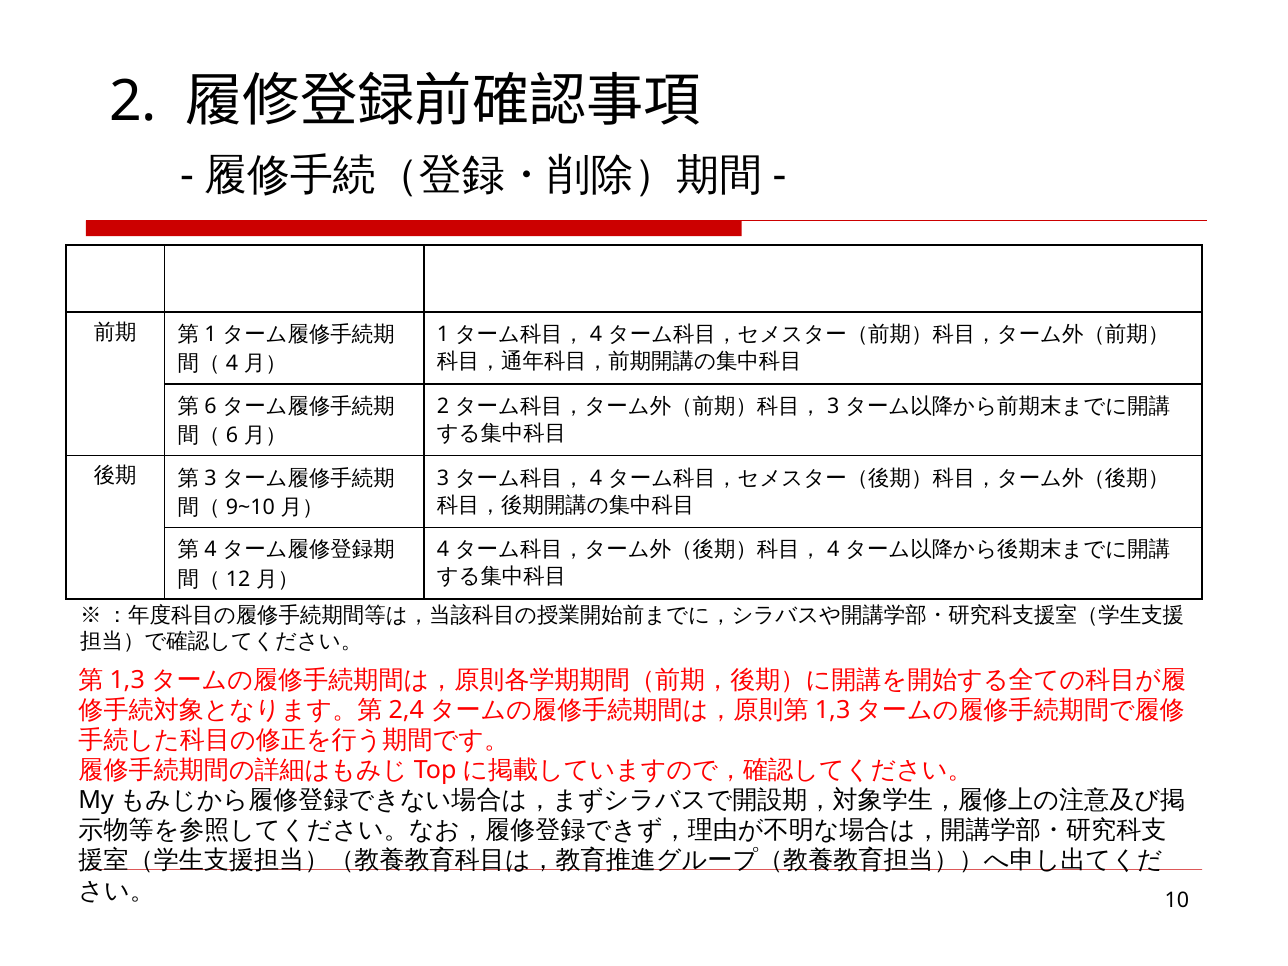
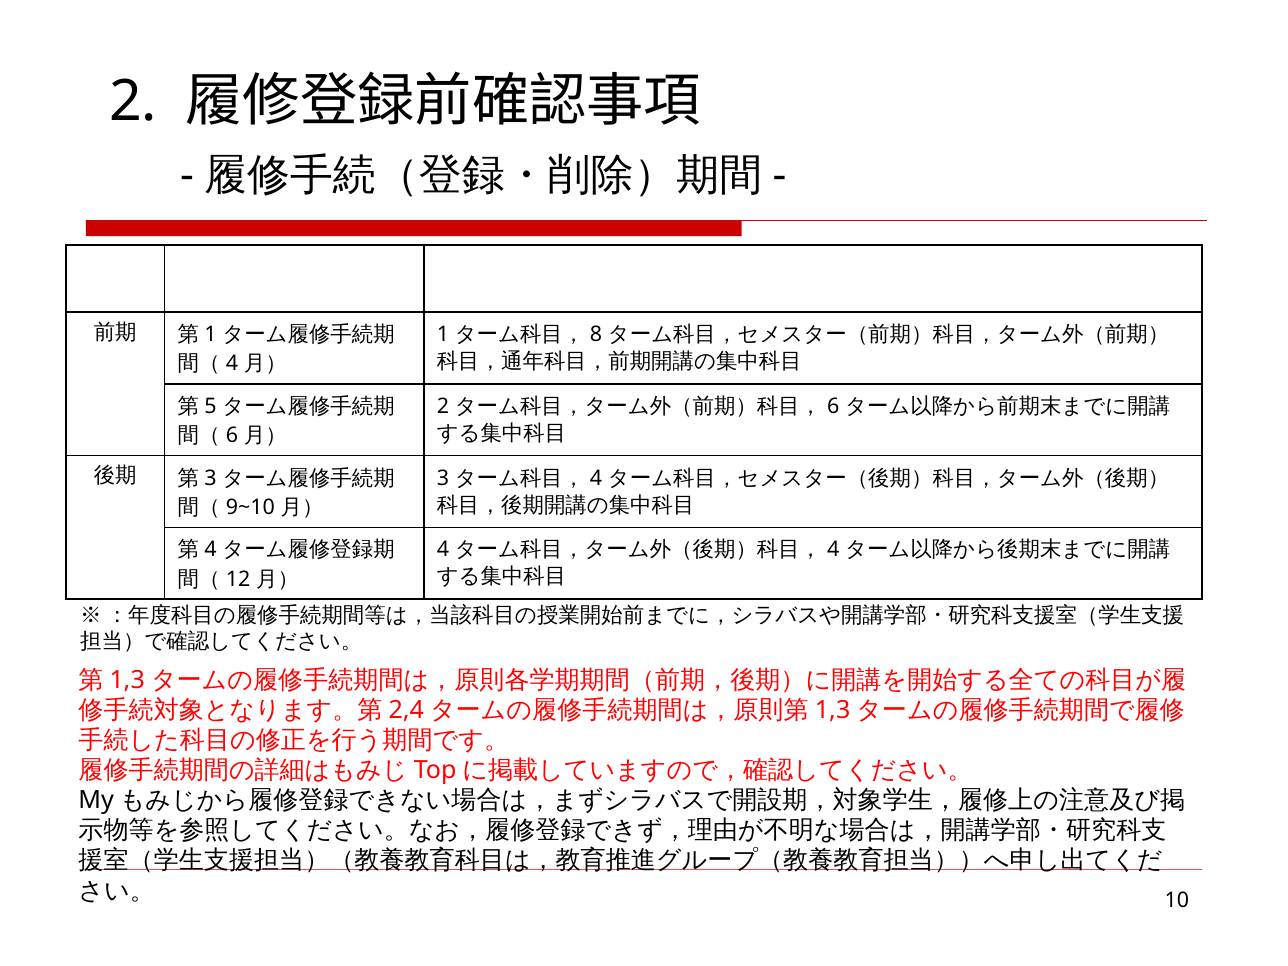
4 at (596, 334): 4 -> 8
6 at (210, 406): 6 -> 5
3 at (833, 406): 3 -> 6
